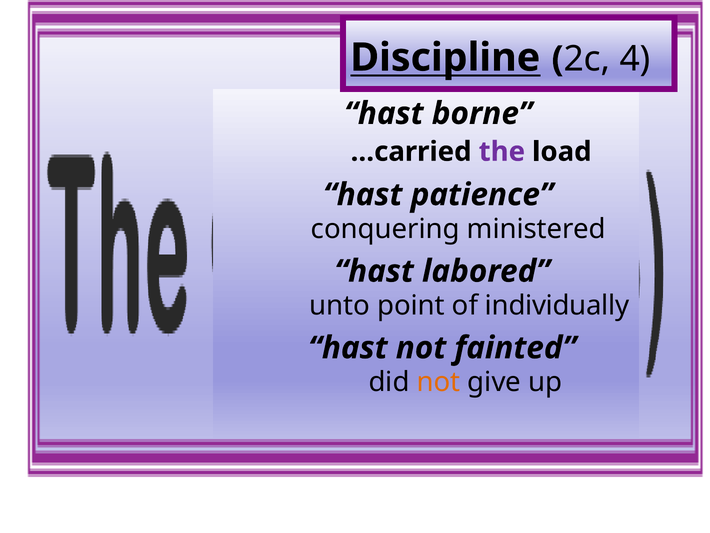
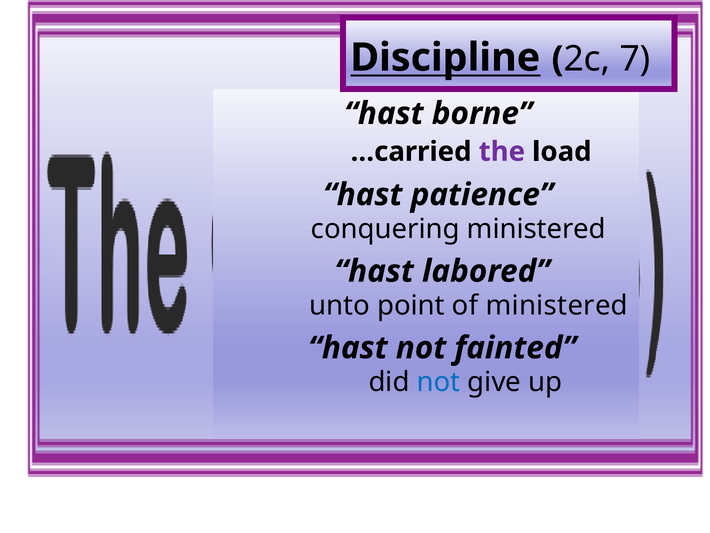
4: 4 -> 7
of individually: individually -> ministered
not at (438, 382) colour: orange -> blue
